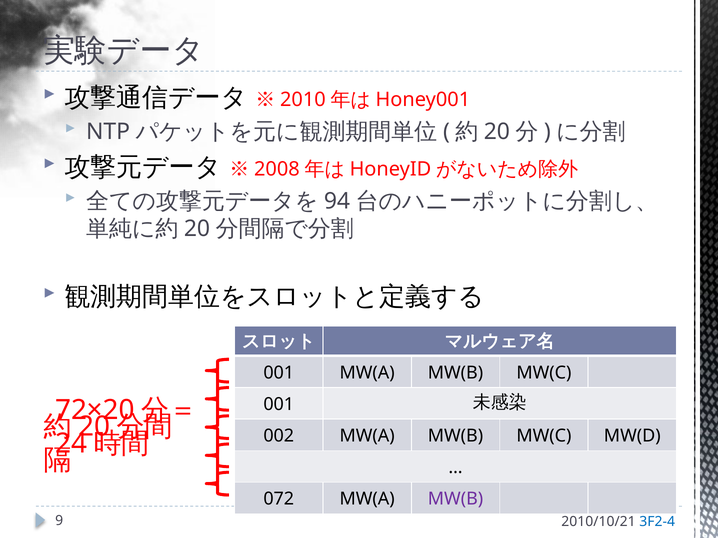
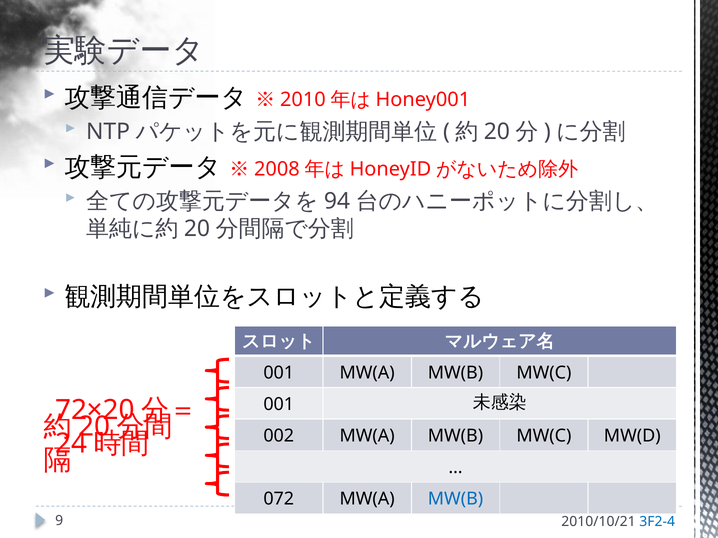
MW(B at (456, 500) colour: purple -> blue
